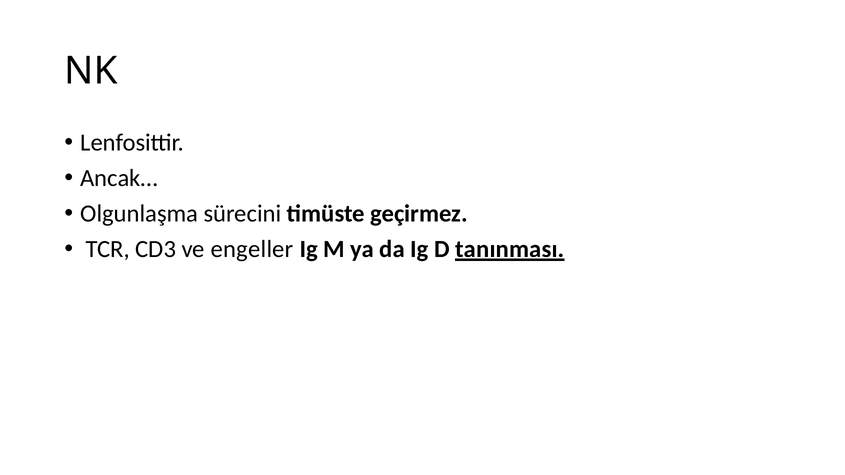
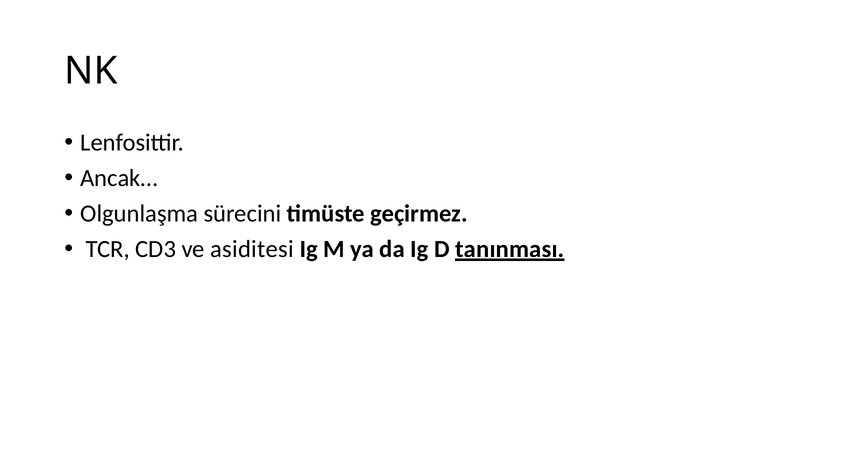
engeller: engeller -> asiditesi
